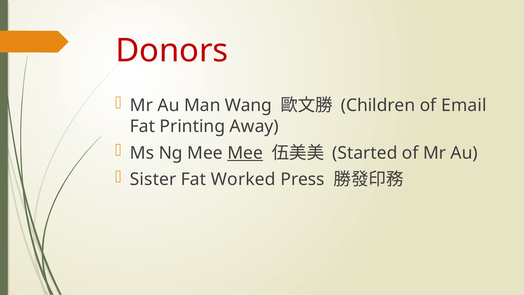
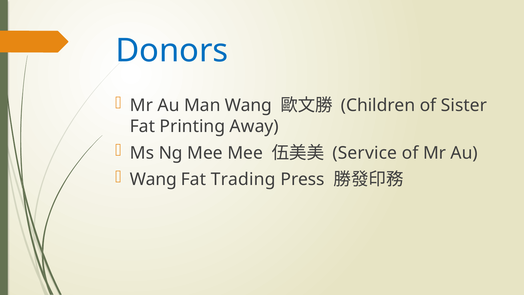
Donors colour: red -> blue
Email: Email -> Sister
Mee at (245, 153) underline: present -> none
Started: Started -> Service
Sister at (153, 179): Sister -> Wang
Worked: Worked -> Trading
